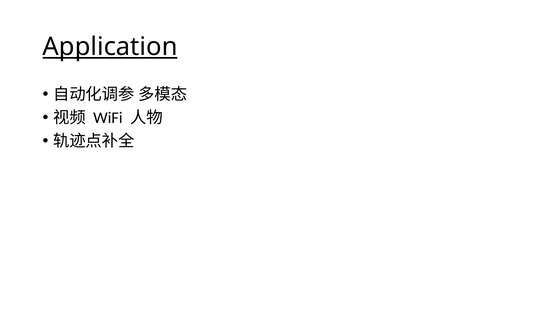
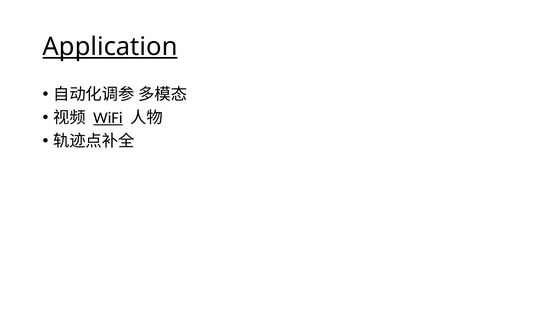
WiFi underline: none -> present
